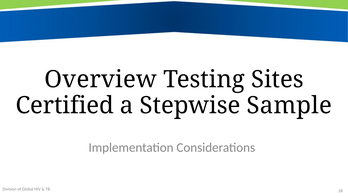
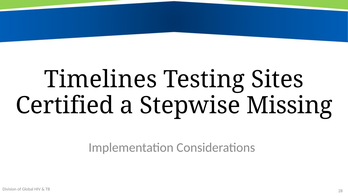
Overview: Overview -> Timelines
Sample: Sample -> Missing
